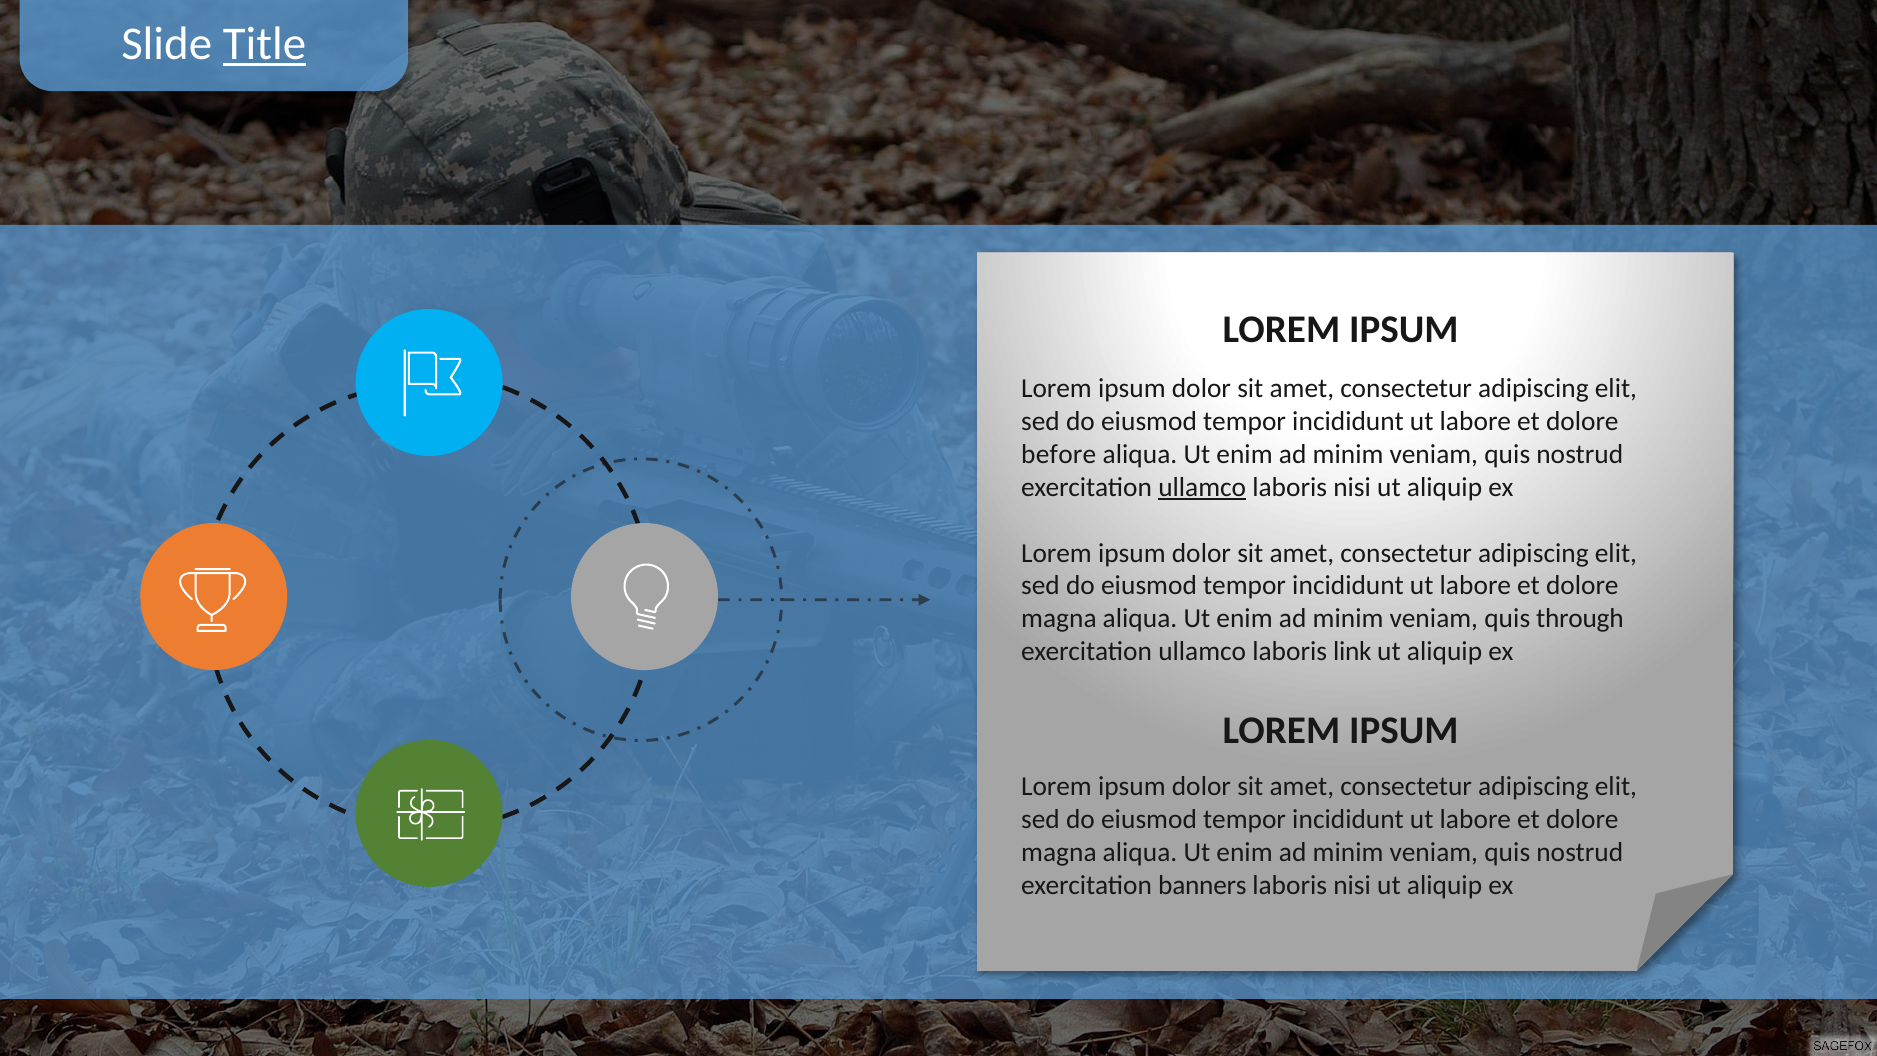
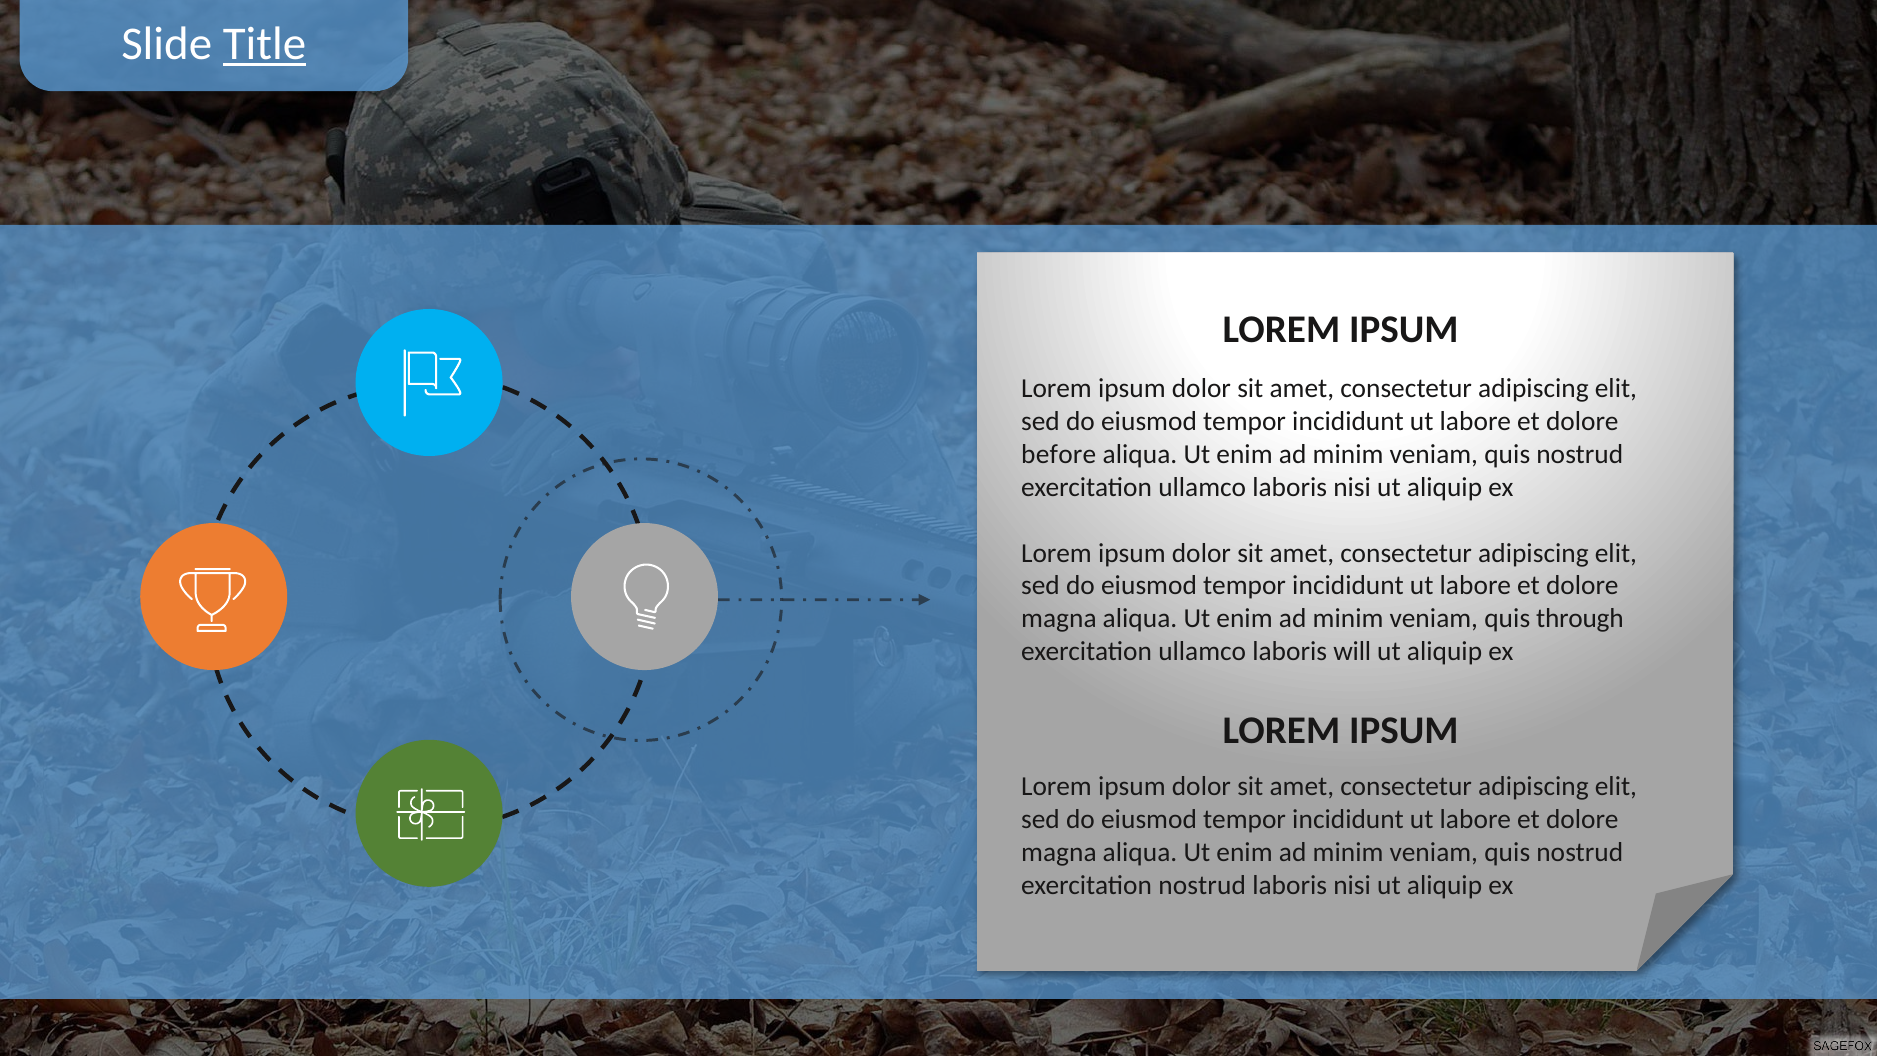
ullamco at (1202, 487) underline: present -> none
link: link -> will
exercitation banners: banners -> nostrud
